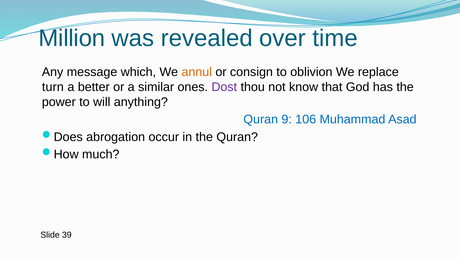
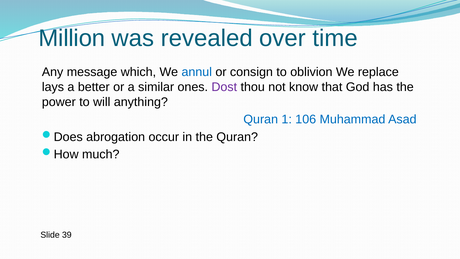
annul colour: orange -> blue
turn: turn -> lays
9: 9 -> 1
